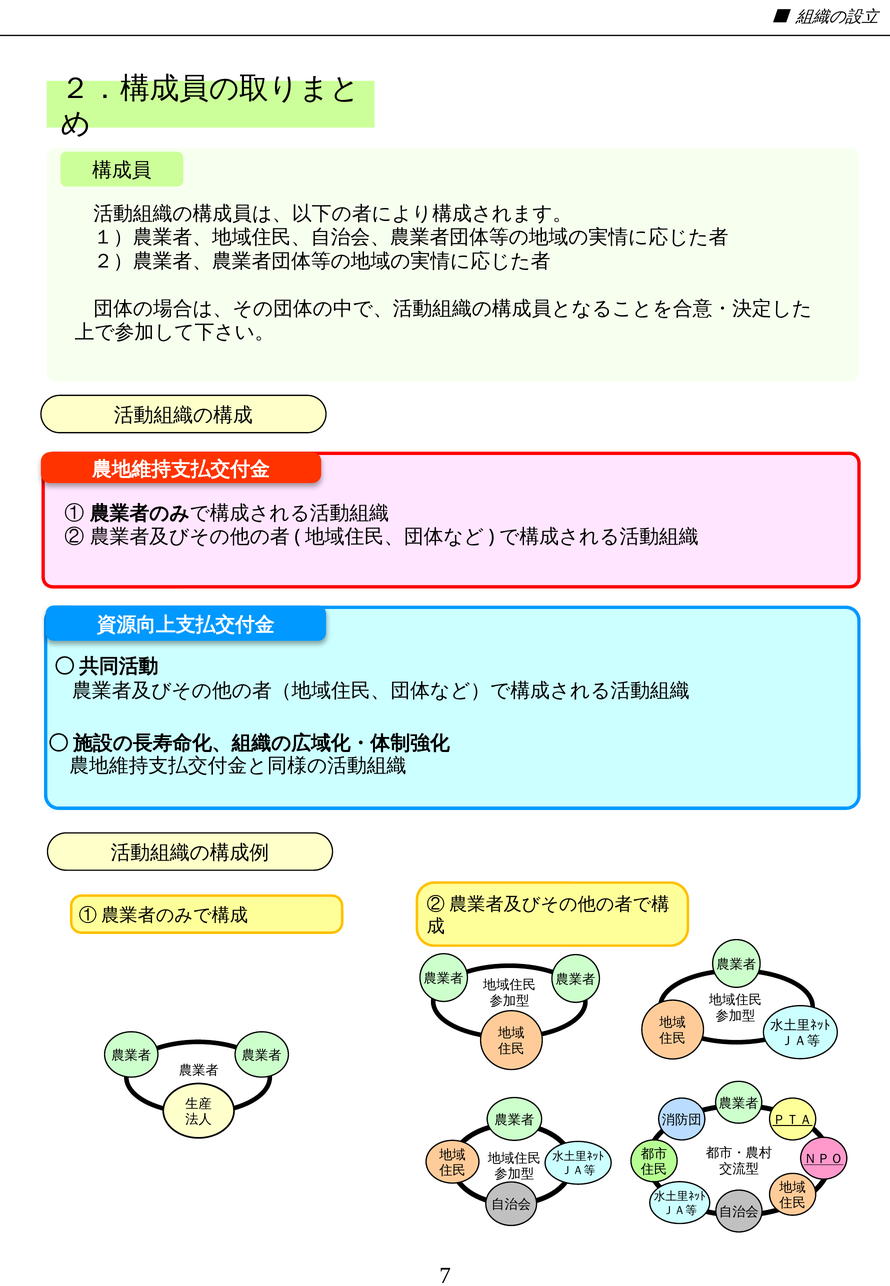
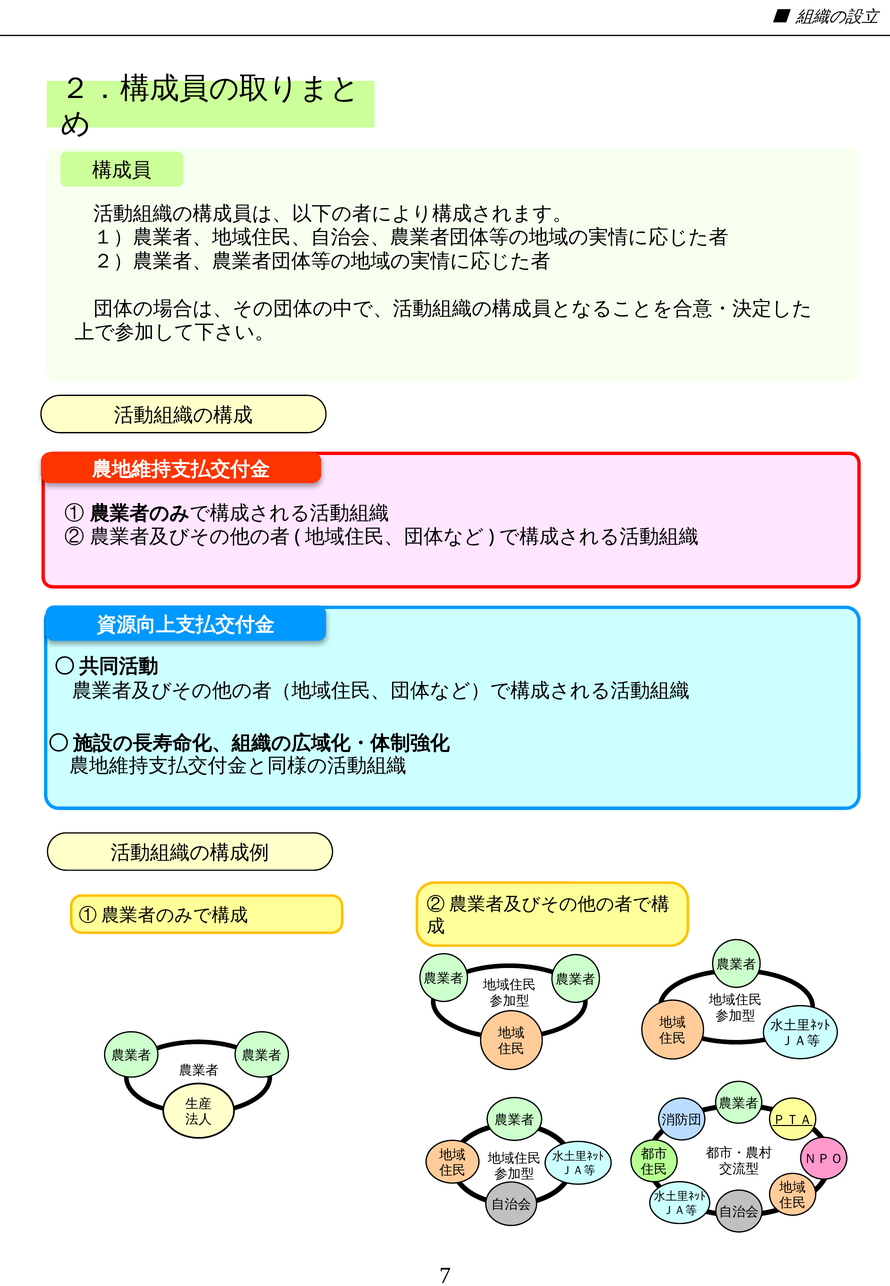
ＮＰＯ underline: present -> none
